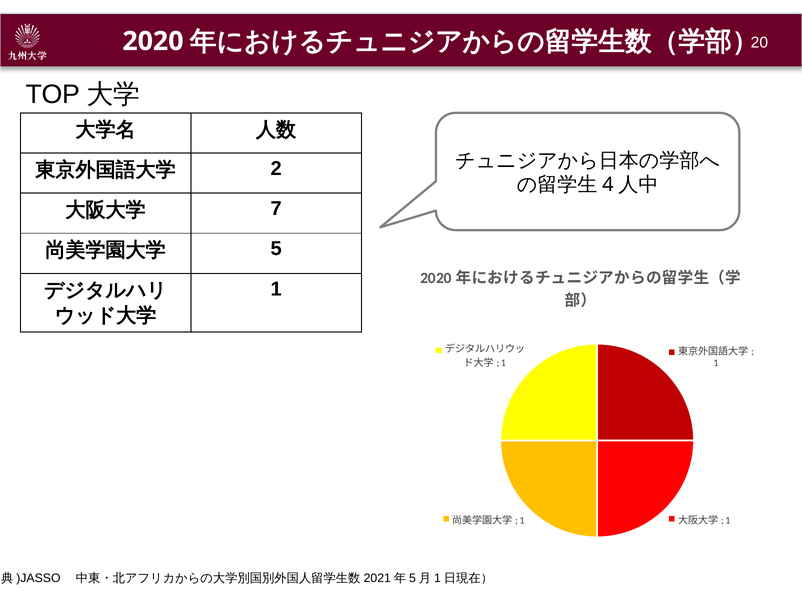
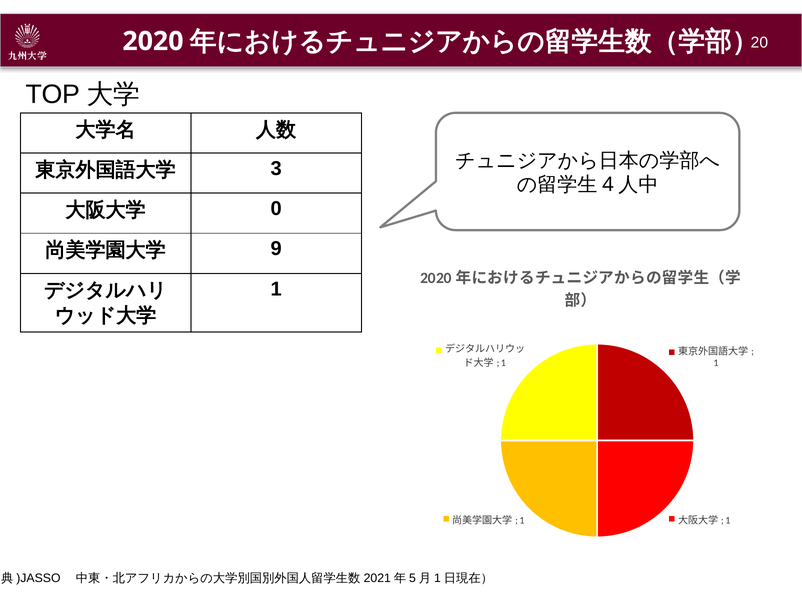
2: 2 -> 3
7: 7 -> 0
5: 5 -> 9
